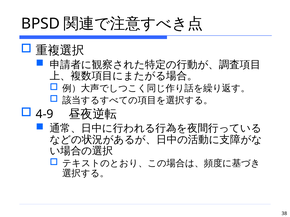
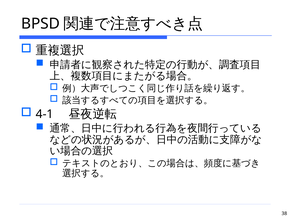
4-9: 4-9 -> 4-1
